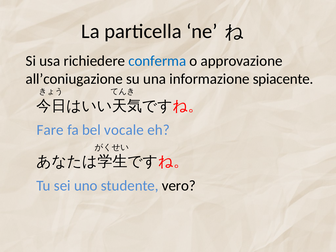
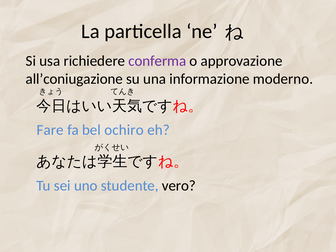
conferma colour: blue -> purple
spiacente: spiacente -> moderno
vocale: vocale -> ochiro
